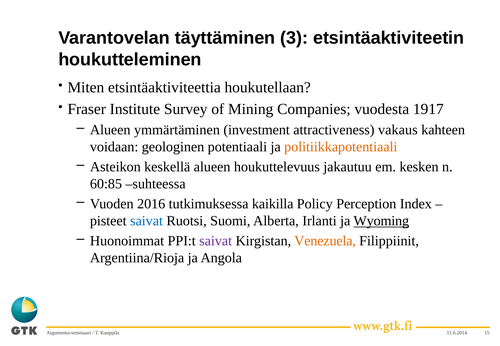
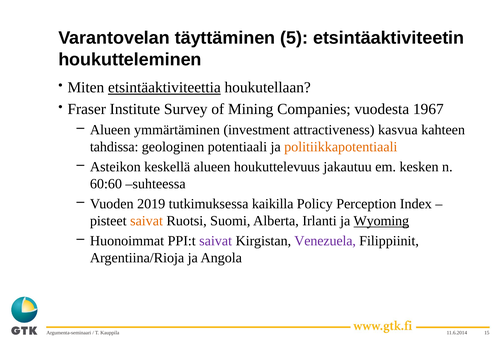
3: 3 -> 5
etsintäaktiviteettia underline: none -> present
1917: 1917 -> 1967
vakaus: vakaus -> kasvua
voidaan: voidaan -> tahdissa
60:85: 60:85 -> 60:60
2016: 2016 -> 2019
saivat at (147, 221) colour: blue -> orange
Venezuela colour: orange -> purple
